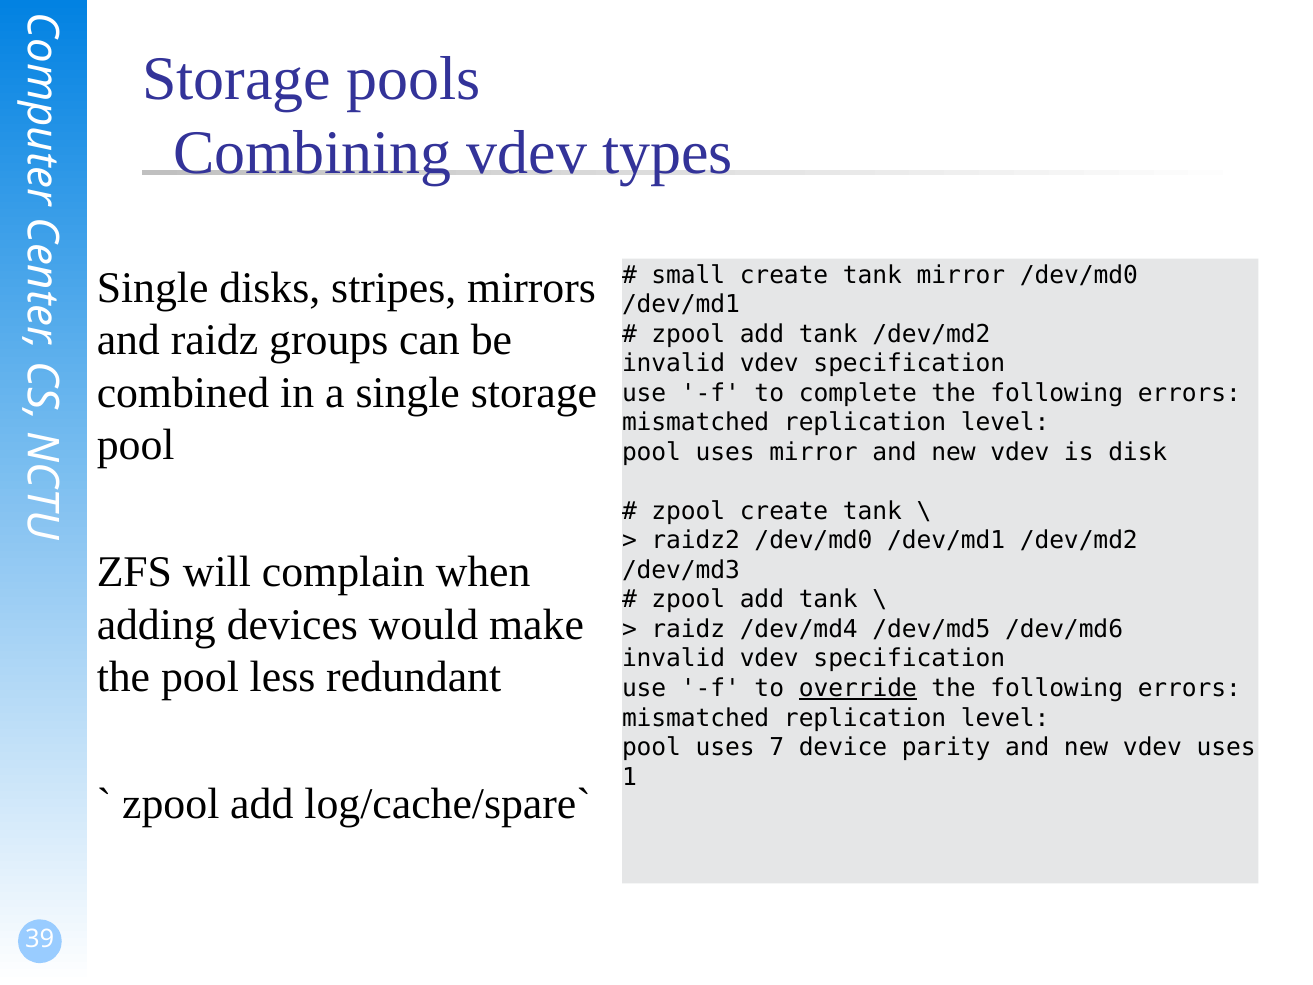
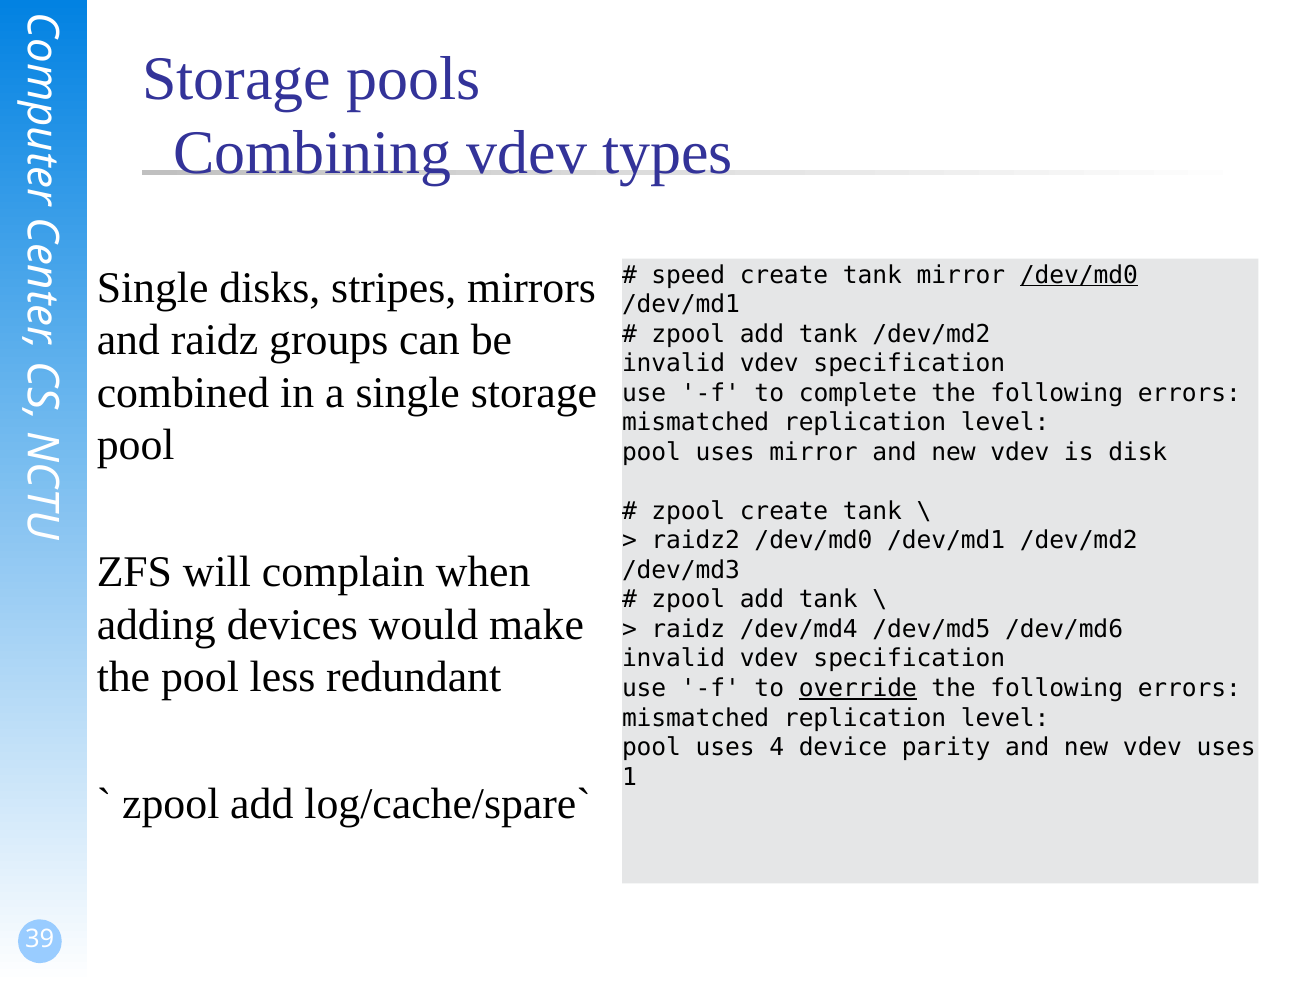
small: small -> speed
/dev/md0 at (1079, 275) underline: none -> present
7: 7 -> 4
